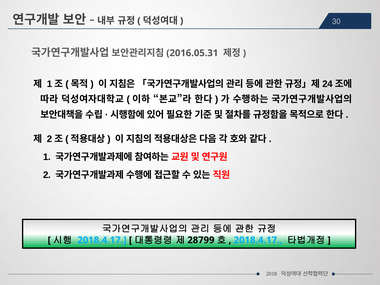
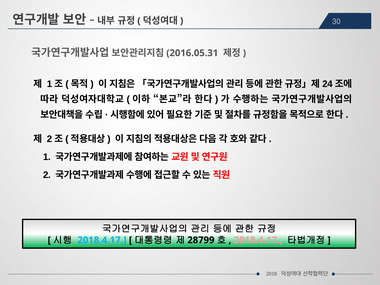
2018.4.17 at (258, 240) colour: light blue -> pink
